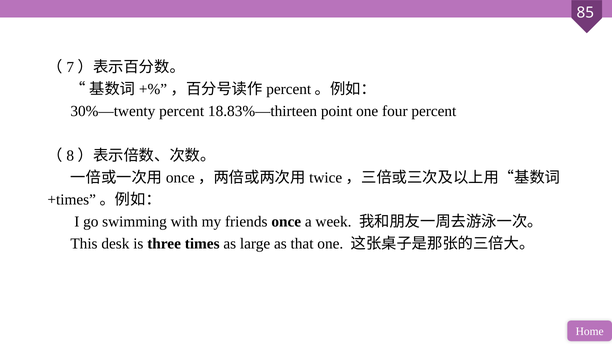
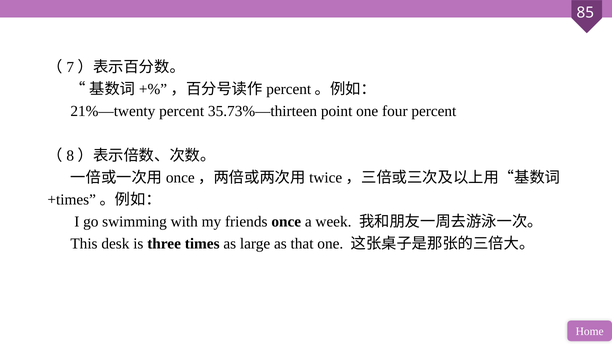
30%—twenty: 30%—twenty -> 21%—twenty
18.83%—thirteen: 18.83%—thirteen -> 35.73%—thirteen
